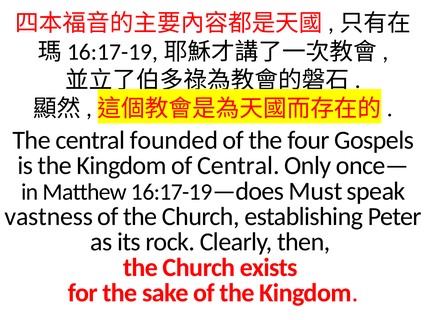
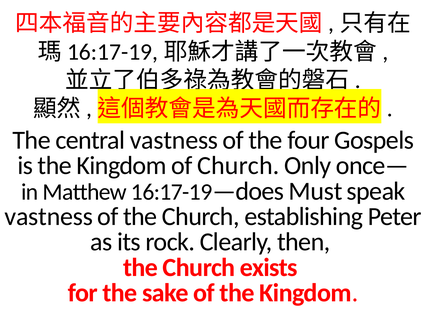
central founded: founded -> vastness
of Central: Central -> Church
